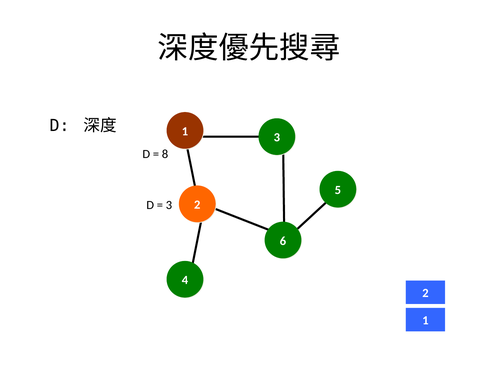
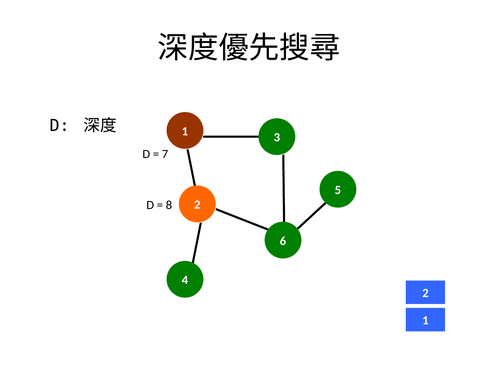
8: 8 -> 7
3 at (169, 205): 3 -> 8
